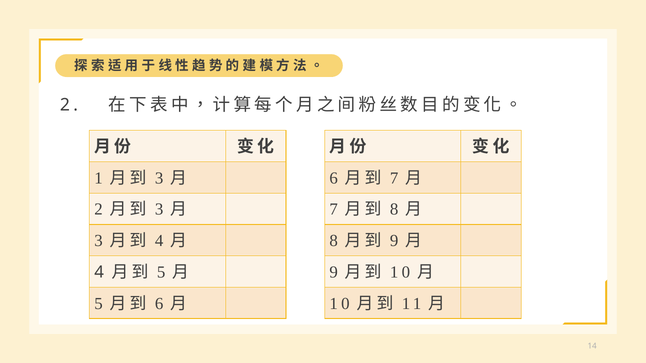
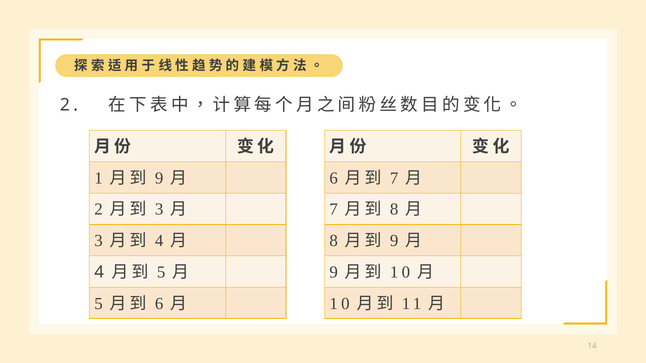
3 at (159, 178): 3 -> 9
